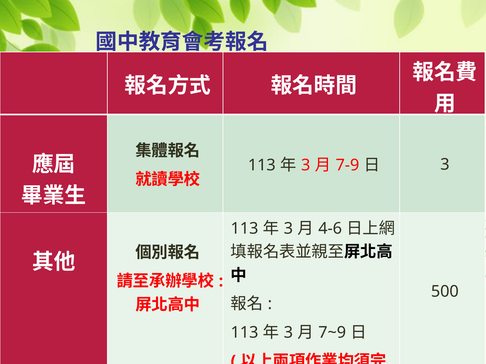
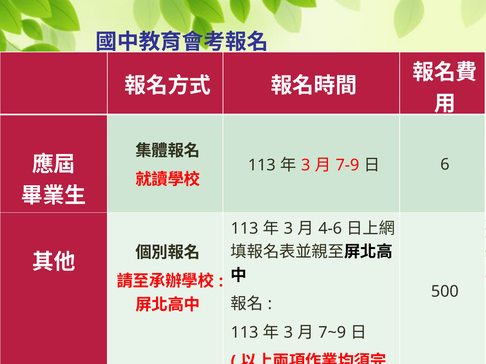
3 at (445, 165): 3 -> 6
